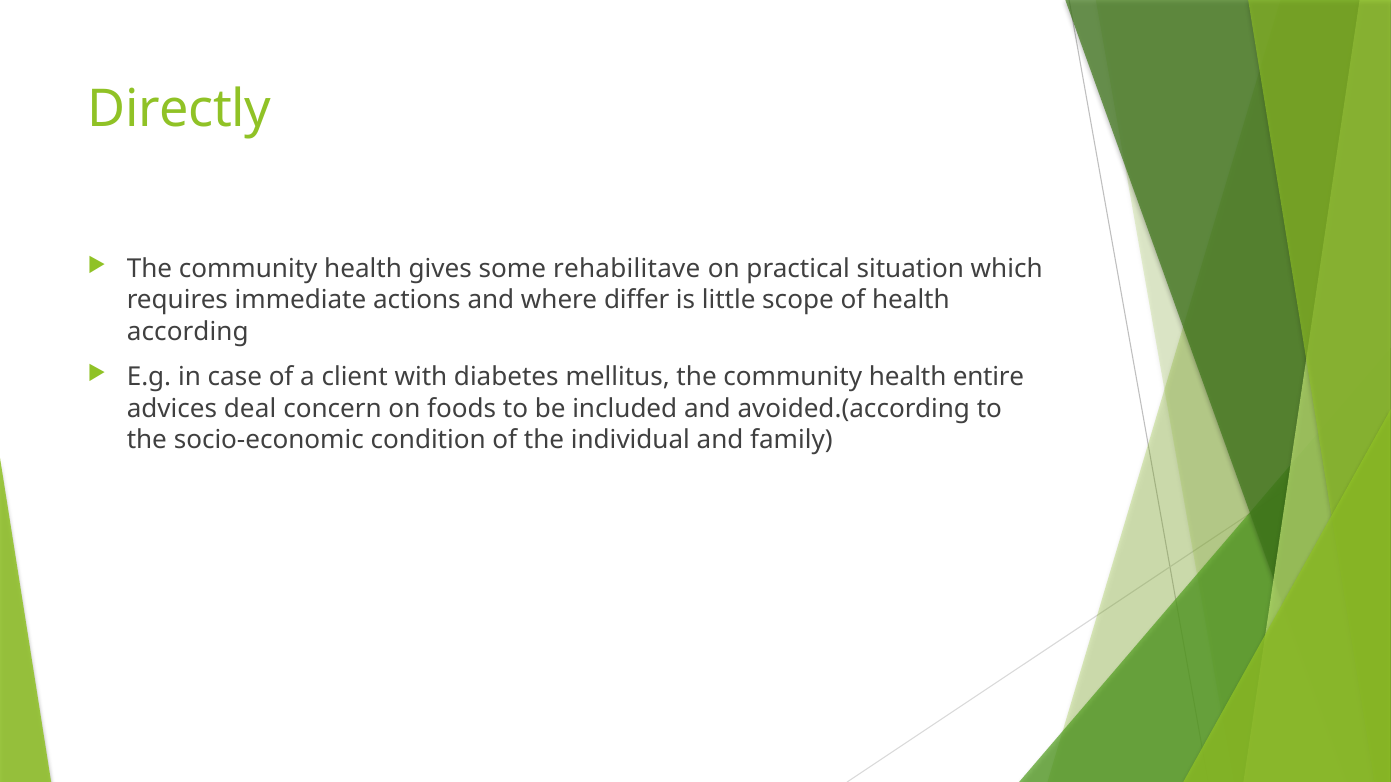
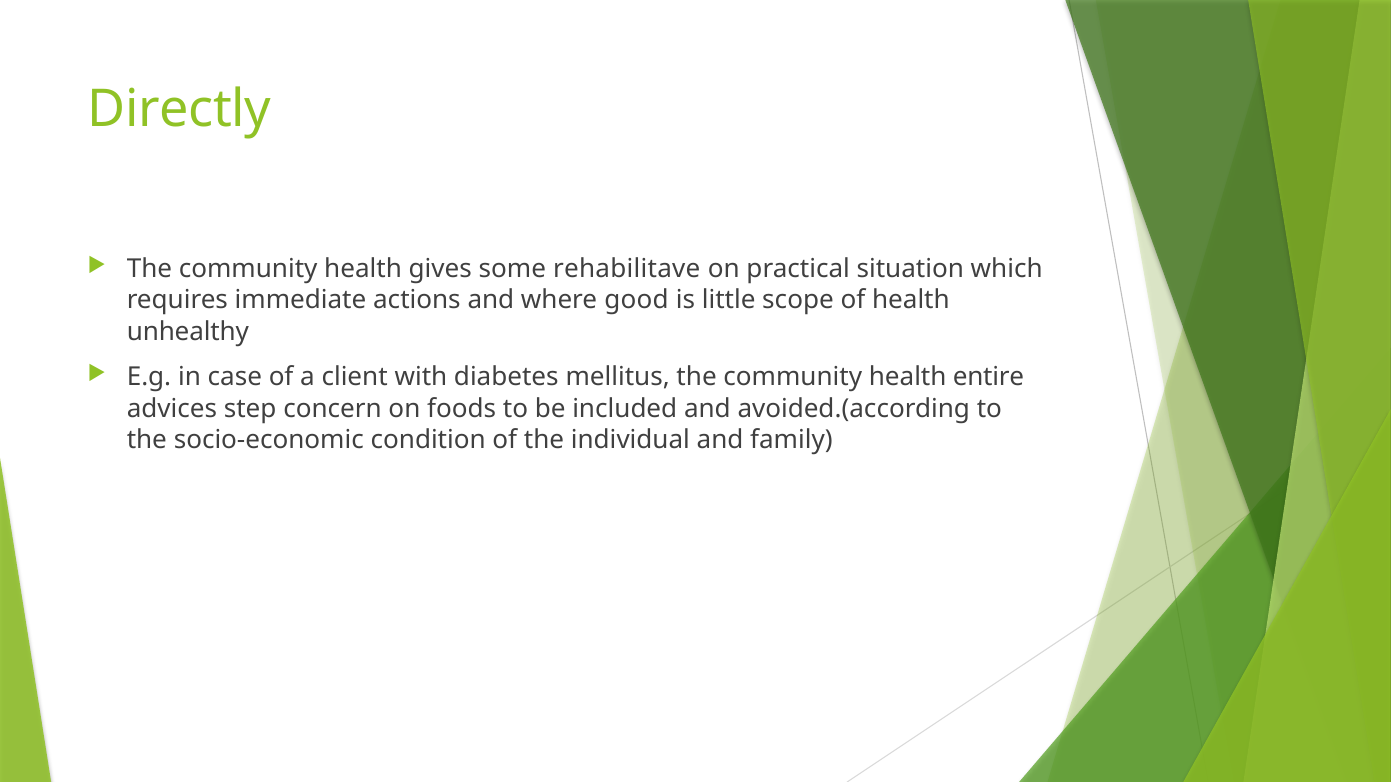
differ: differ -> good
according: according -> unhealthy
deal: deal -> step
